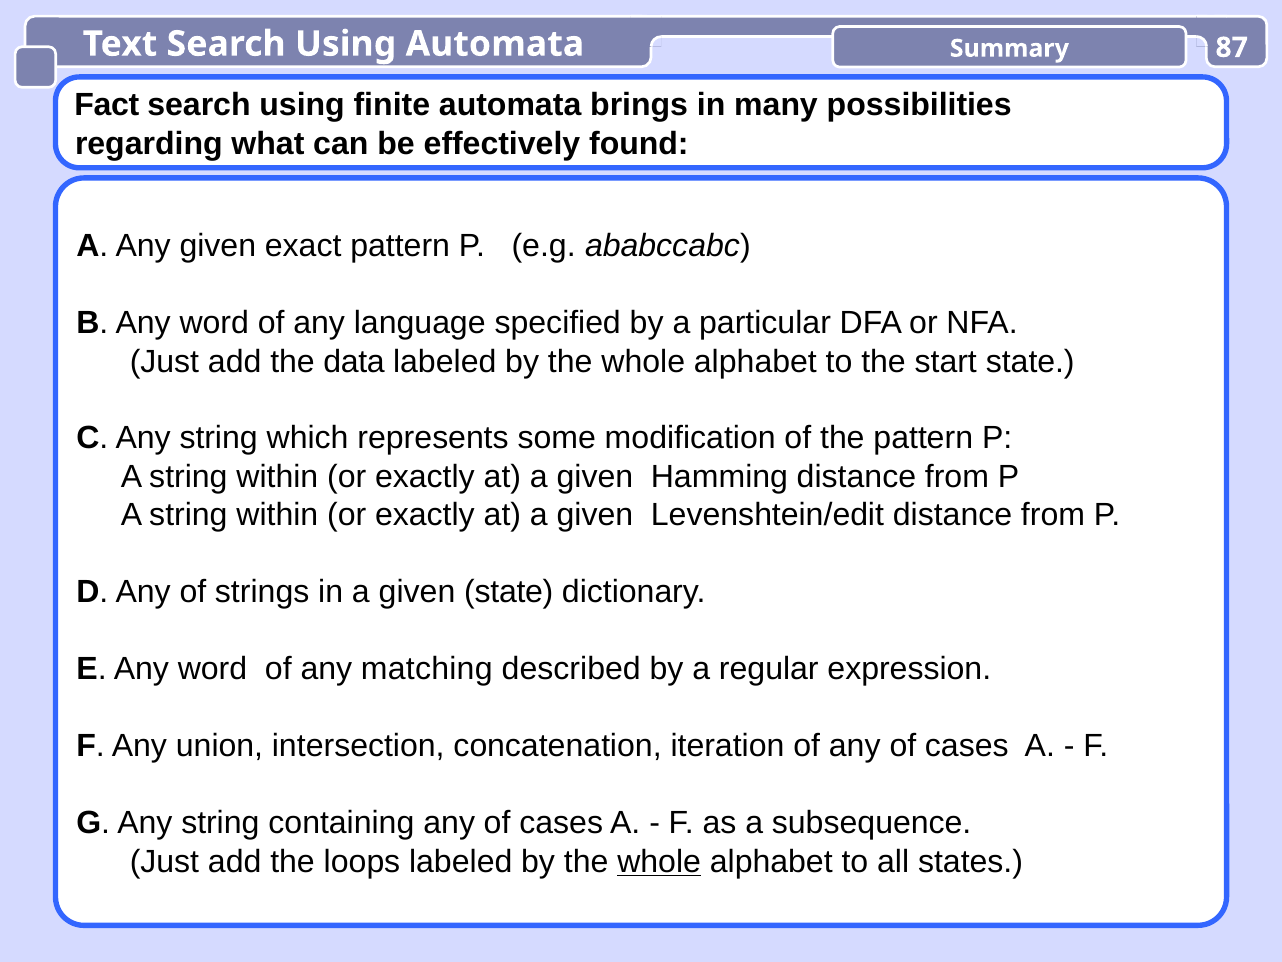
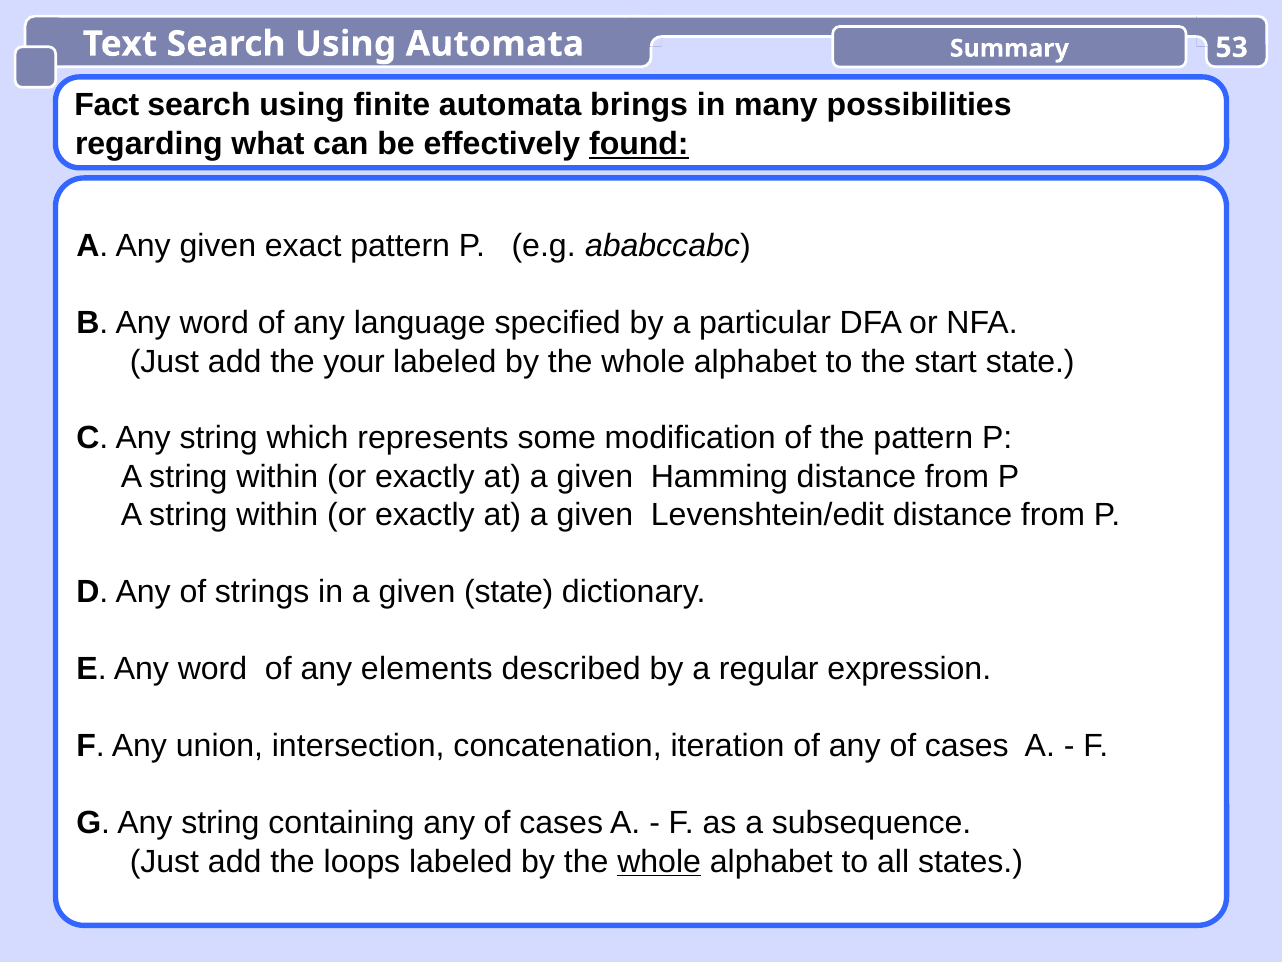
87: 87 -> 53
found underline: none -> present
data: data -> your
matching: matching -> elements
